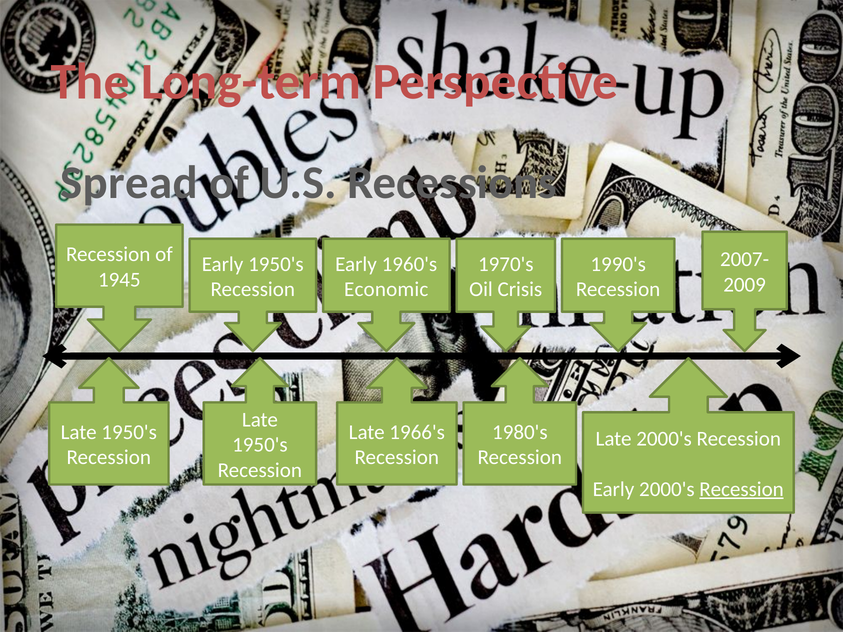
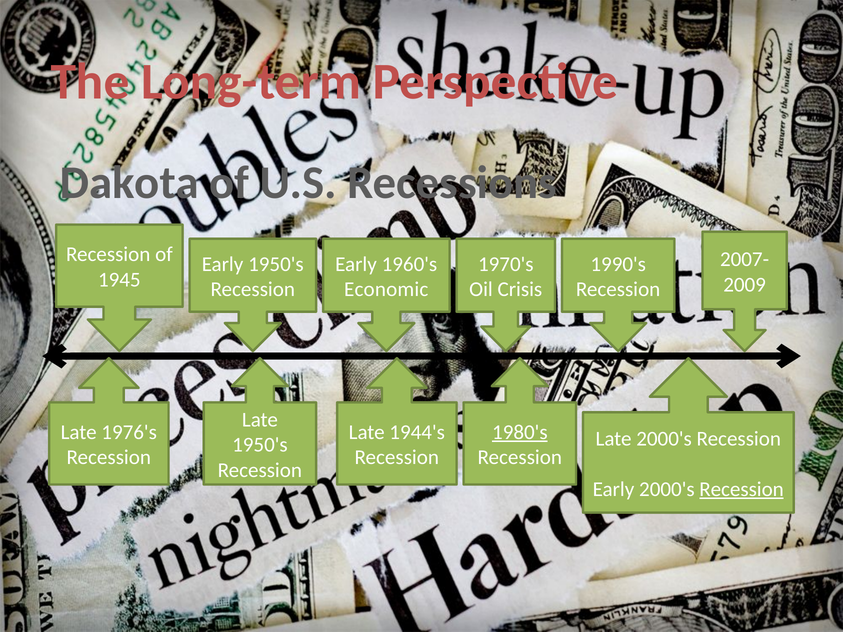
Spread: Spread -> Dakota
1950's at (129, 432): 1950's -> 1976's
1966's: 1966's -> 1944's
1980's underline: none -> present
